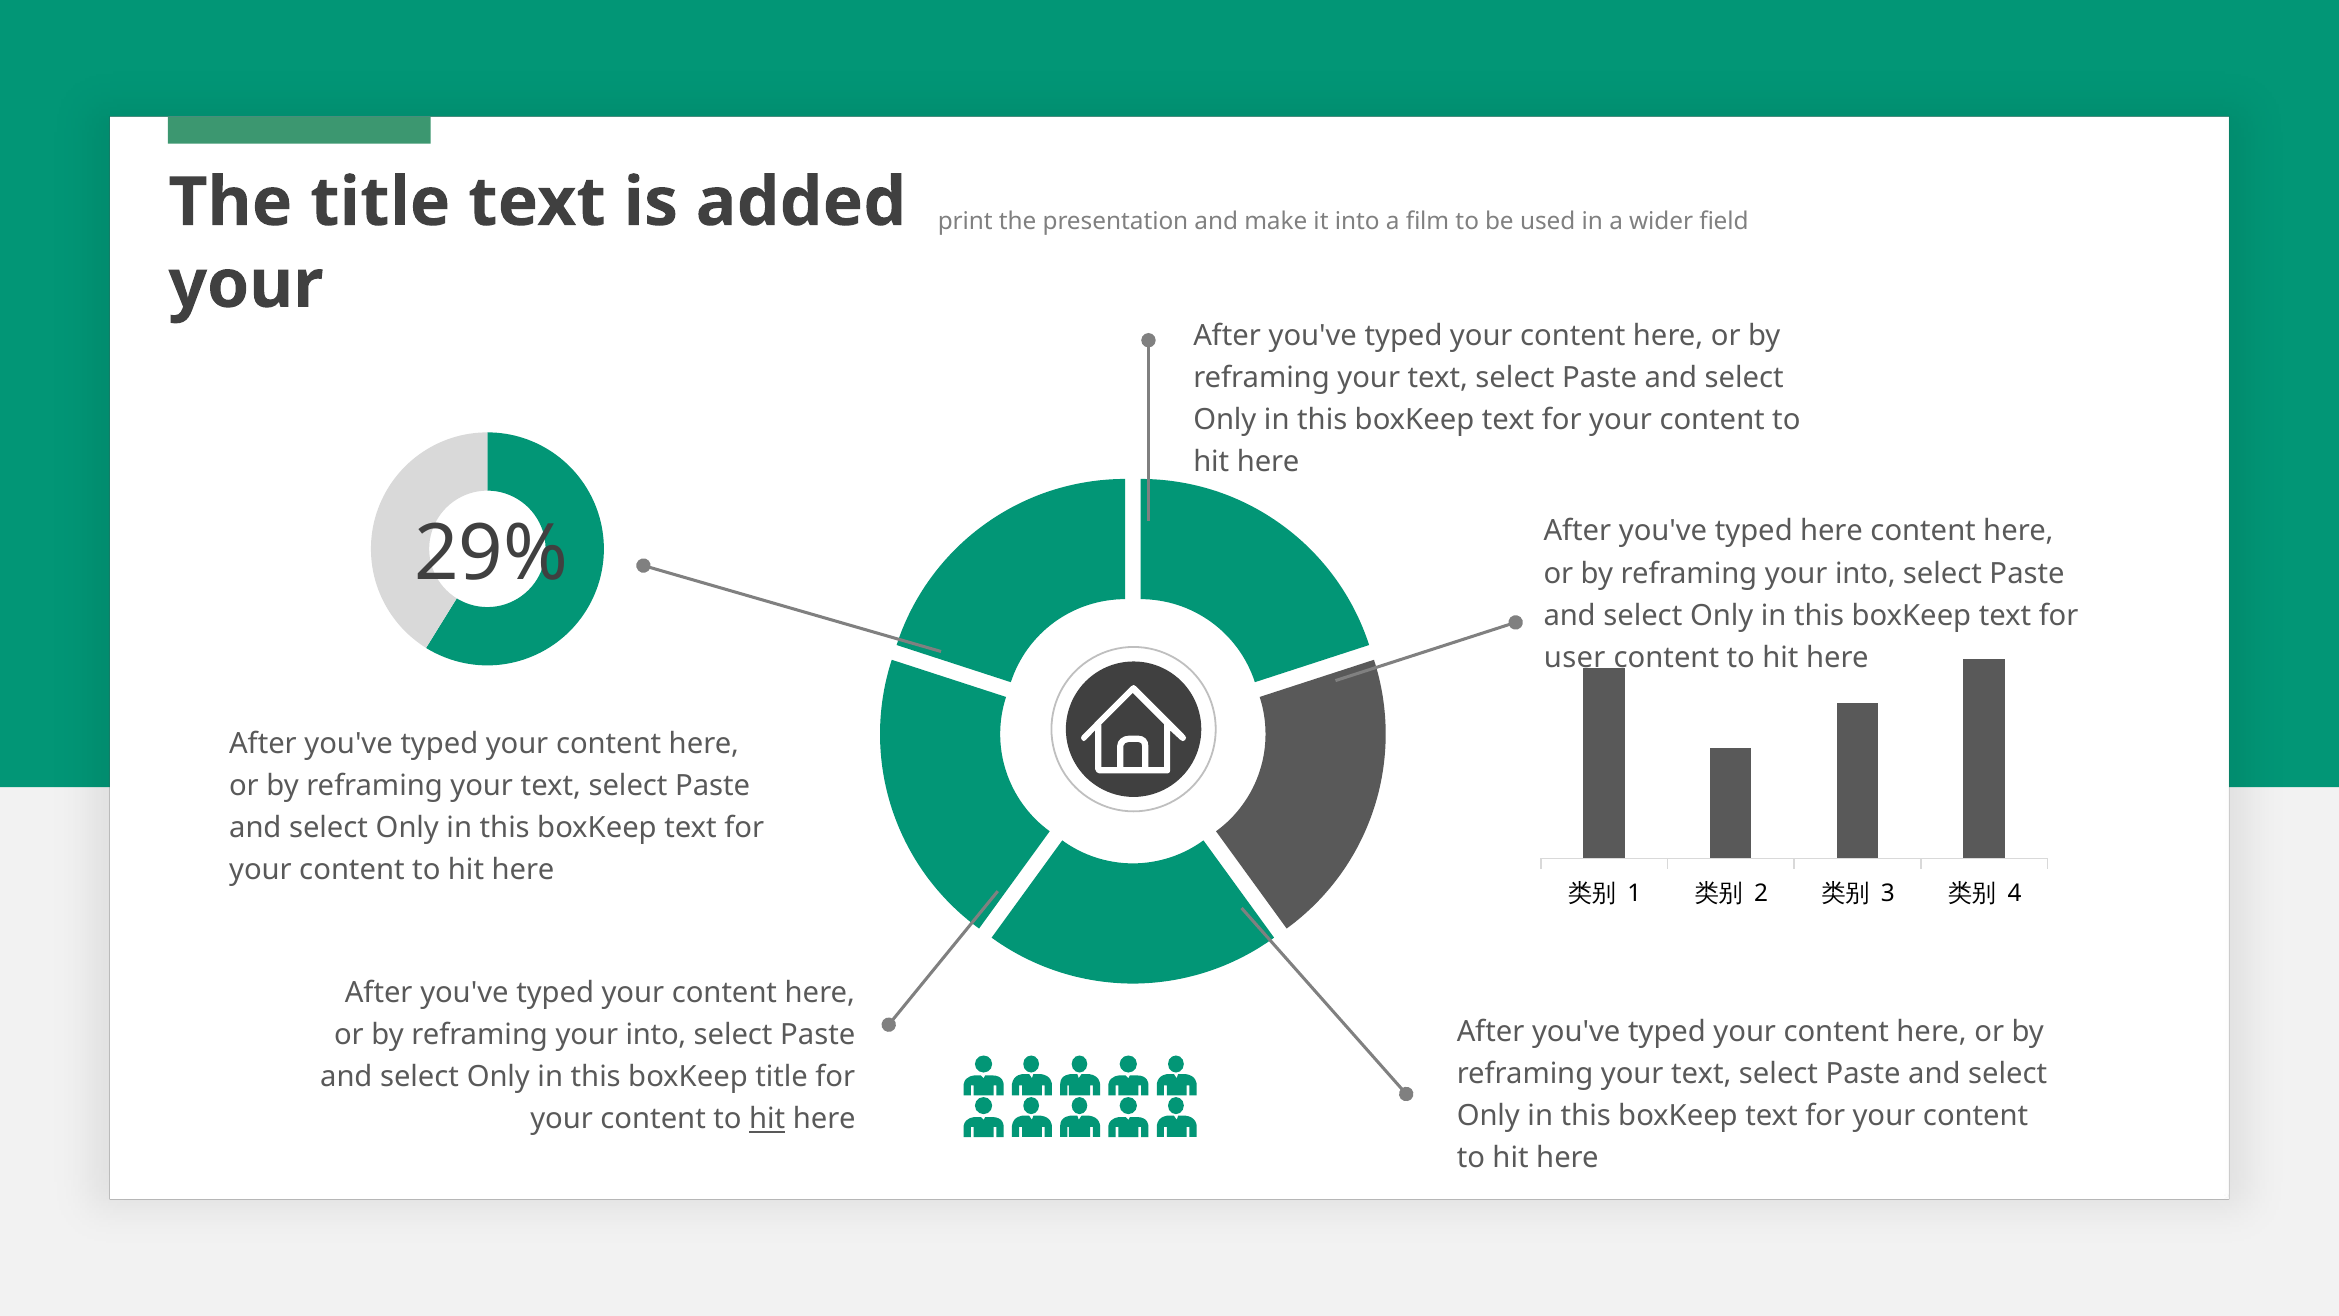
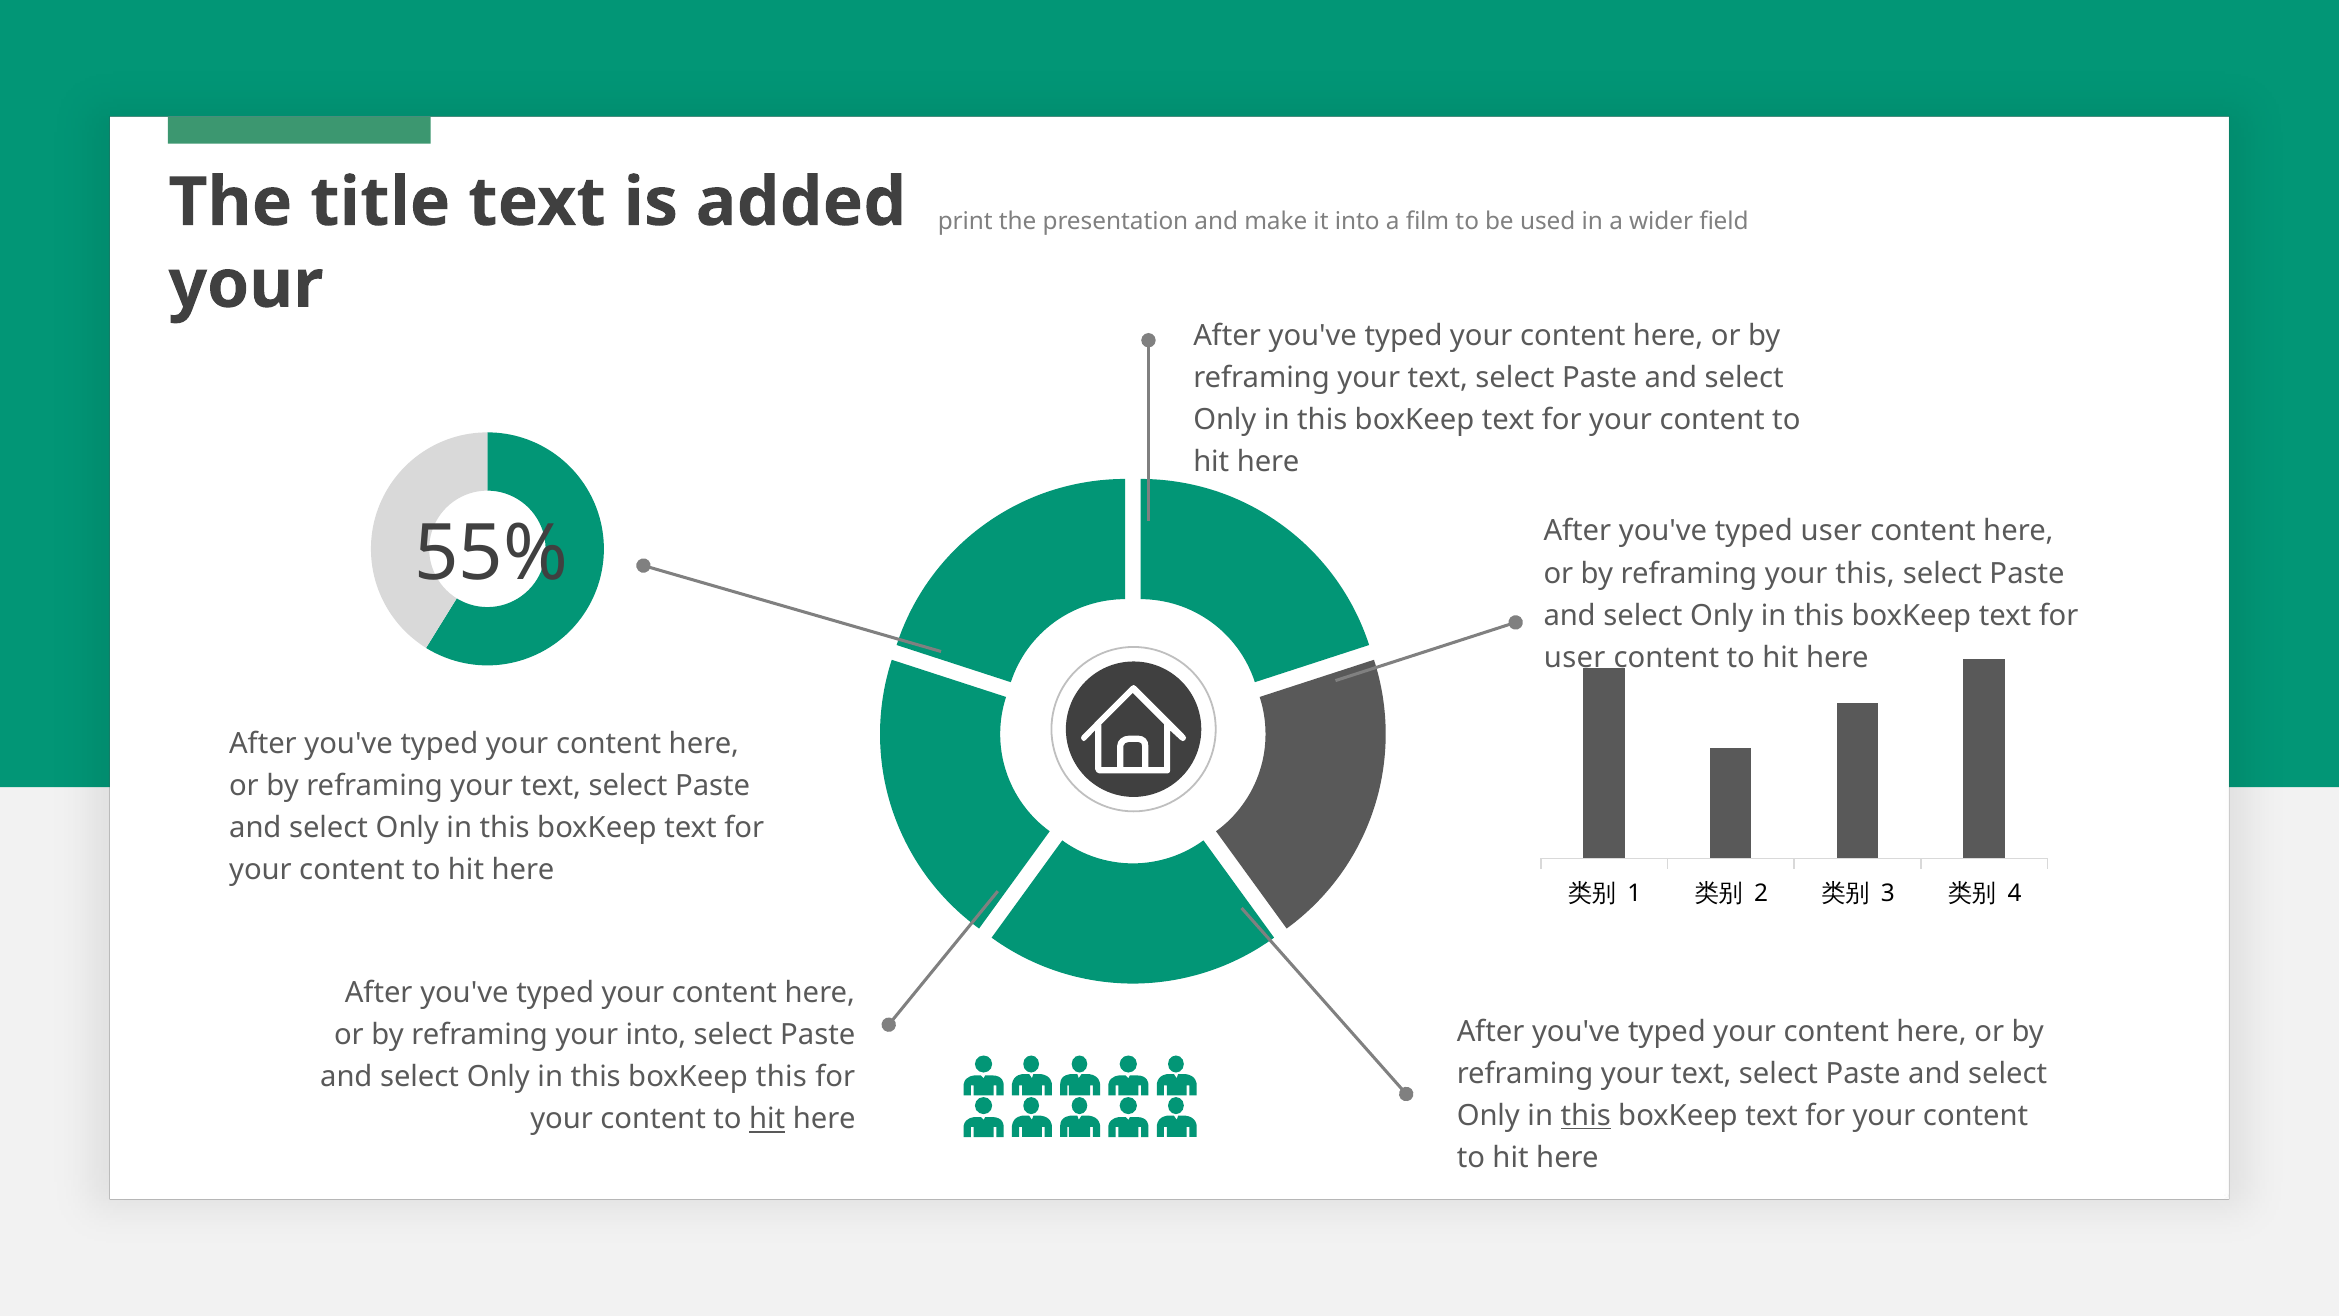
typed here: here -> user
29%: 29% -> 55%
into at (1865, 573): into -> this
boxKeep title: title -> this
this at (1586, 1116) underline: none -> present
